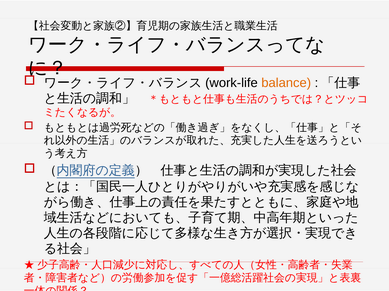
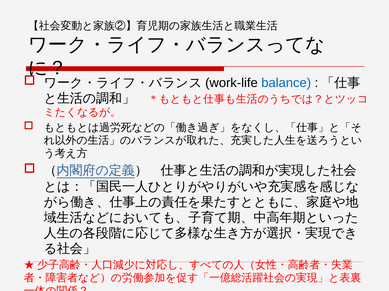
balance colour: orange -> blue
